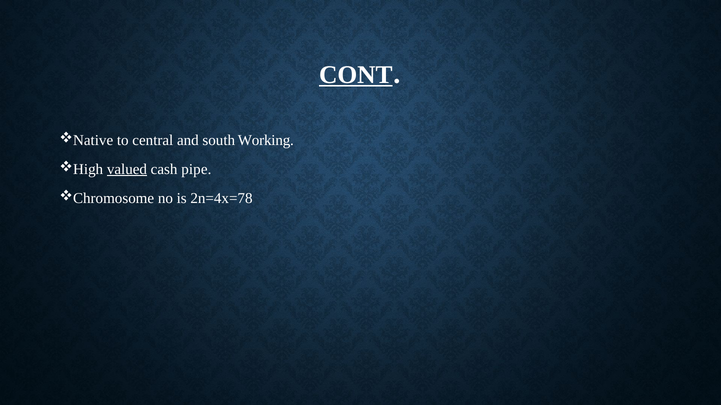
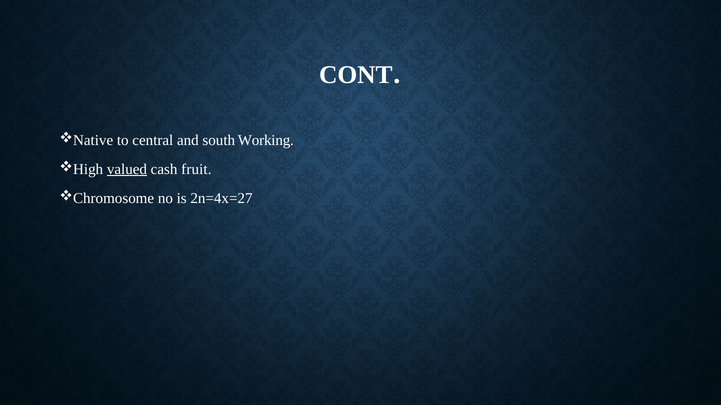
CONT underline: present -> none
pipe: pipe -> fruit
2n=4x=78: 2n=4x=78 -> 2n=4x=27
